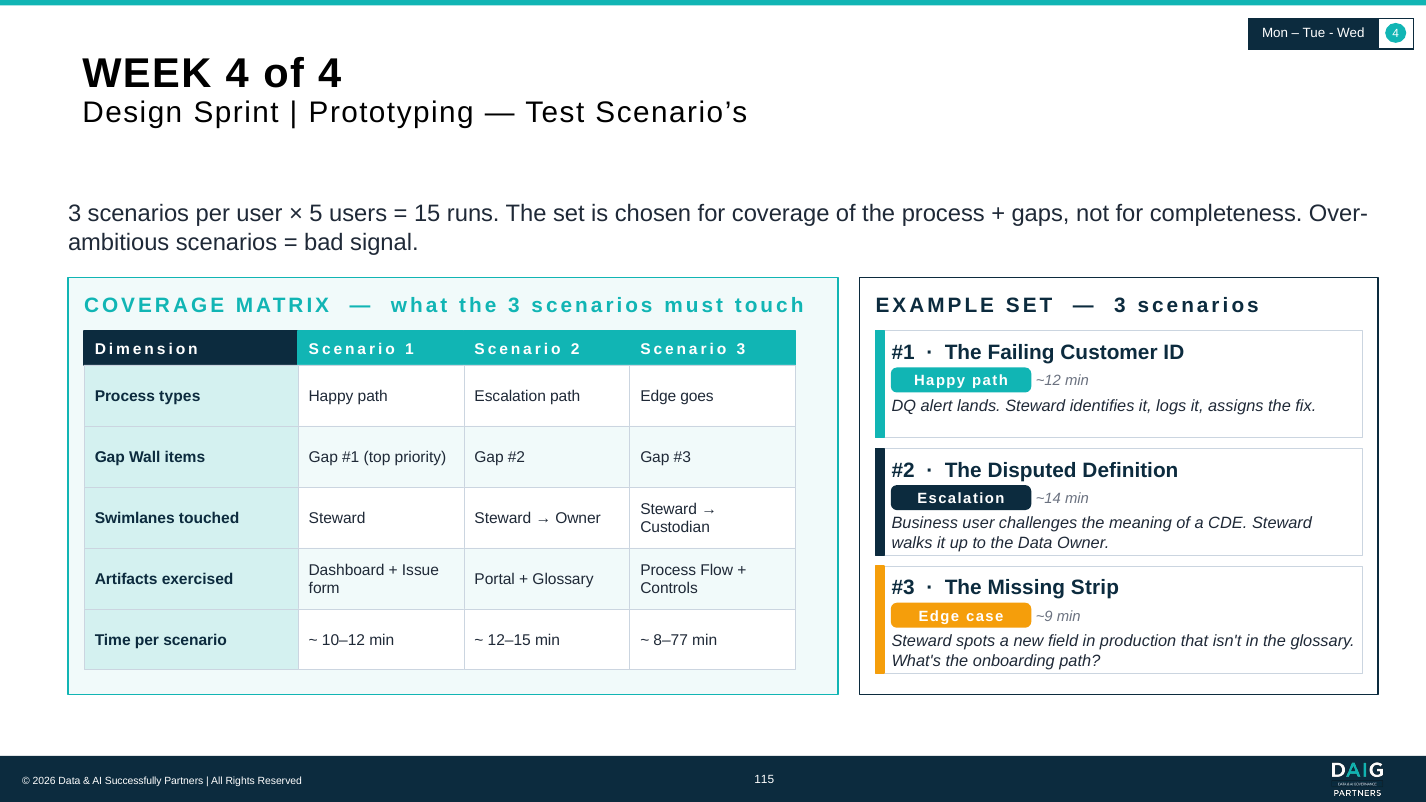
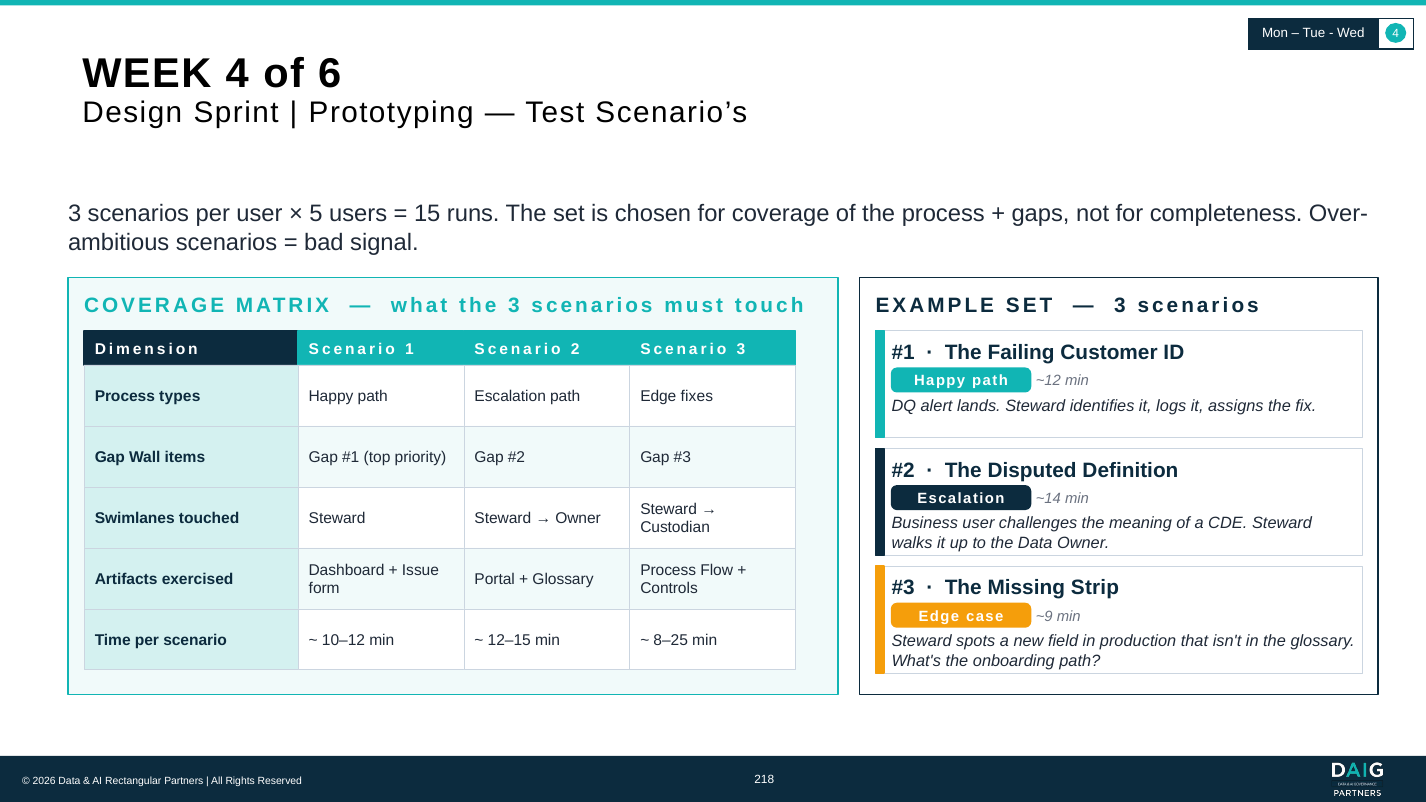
of 4: 4 -> 6
goes: goes -> fixes
8–77: 8–77 -> 8–25
Successfully: Successfully -> Rectangular
115: 115 -> 218
